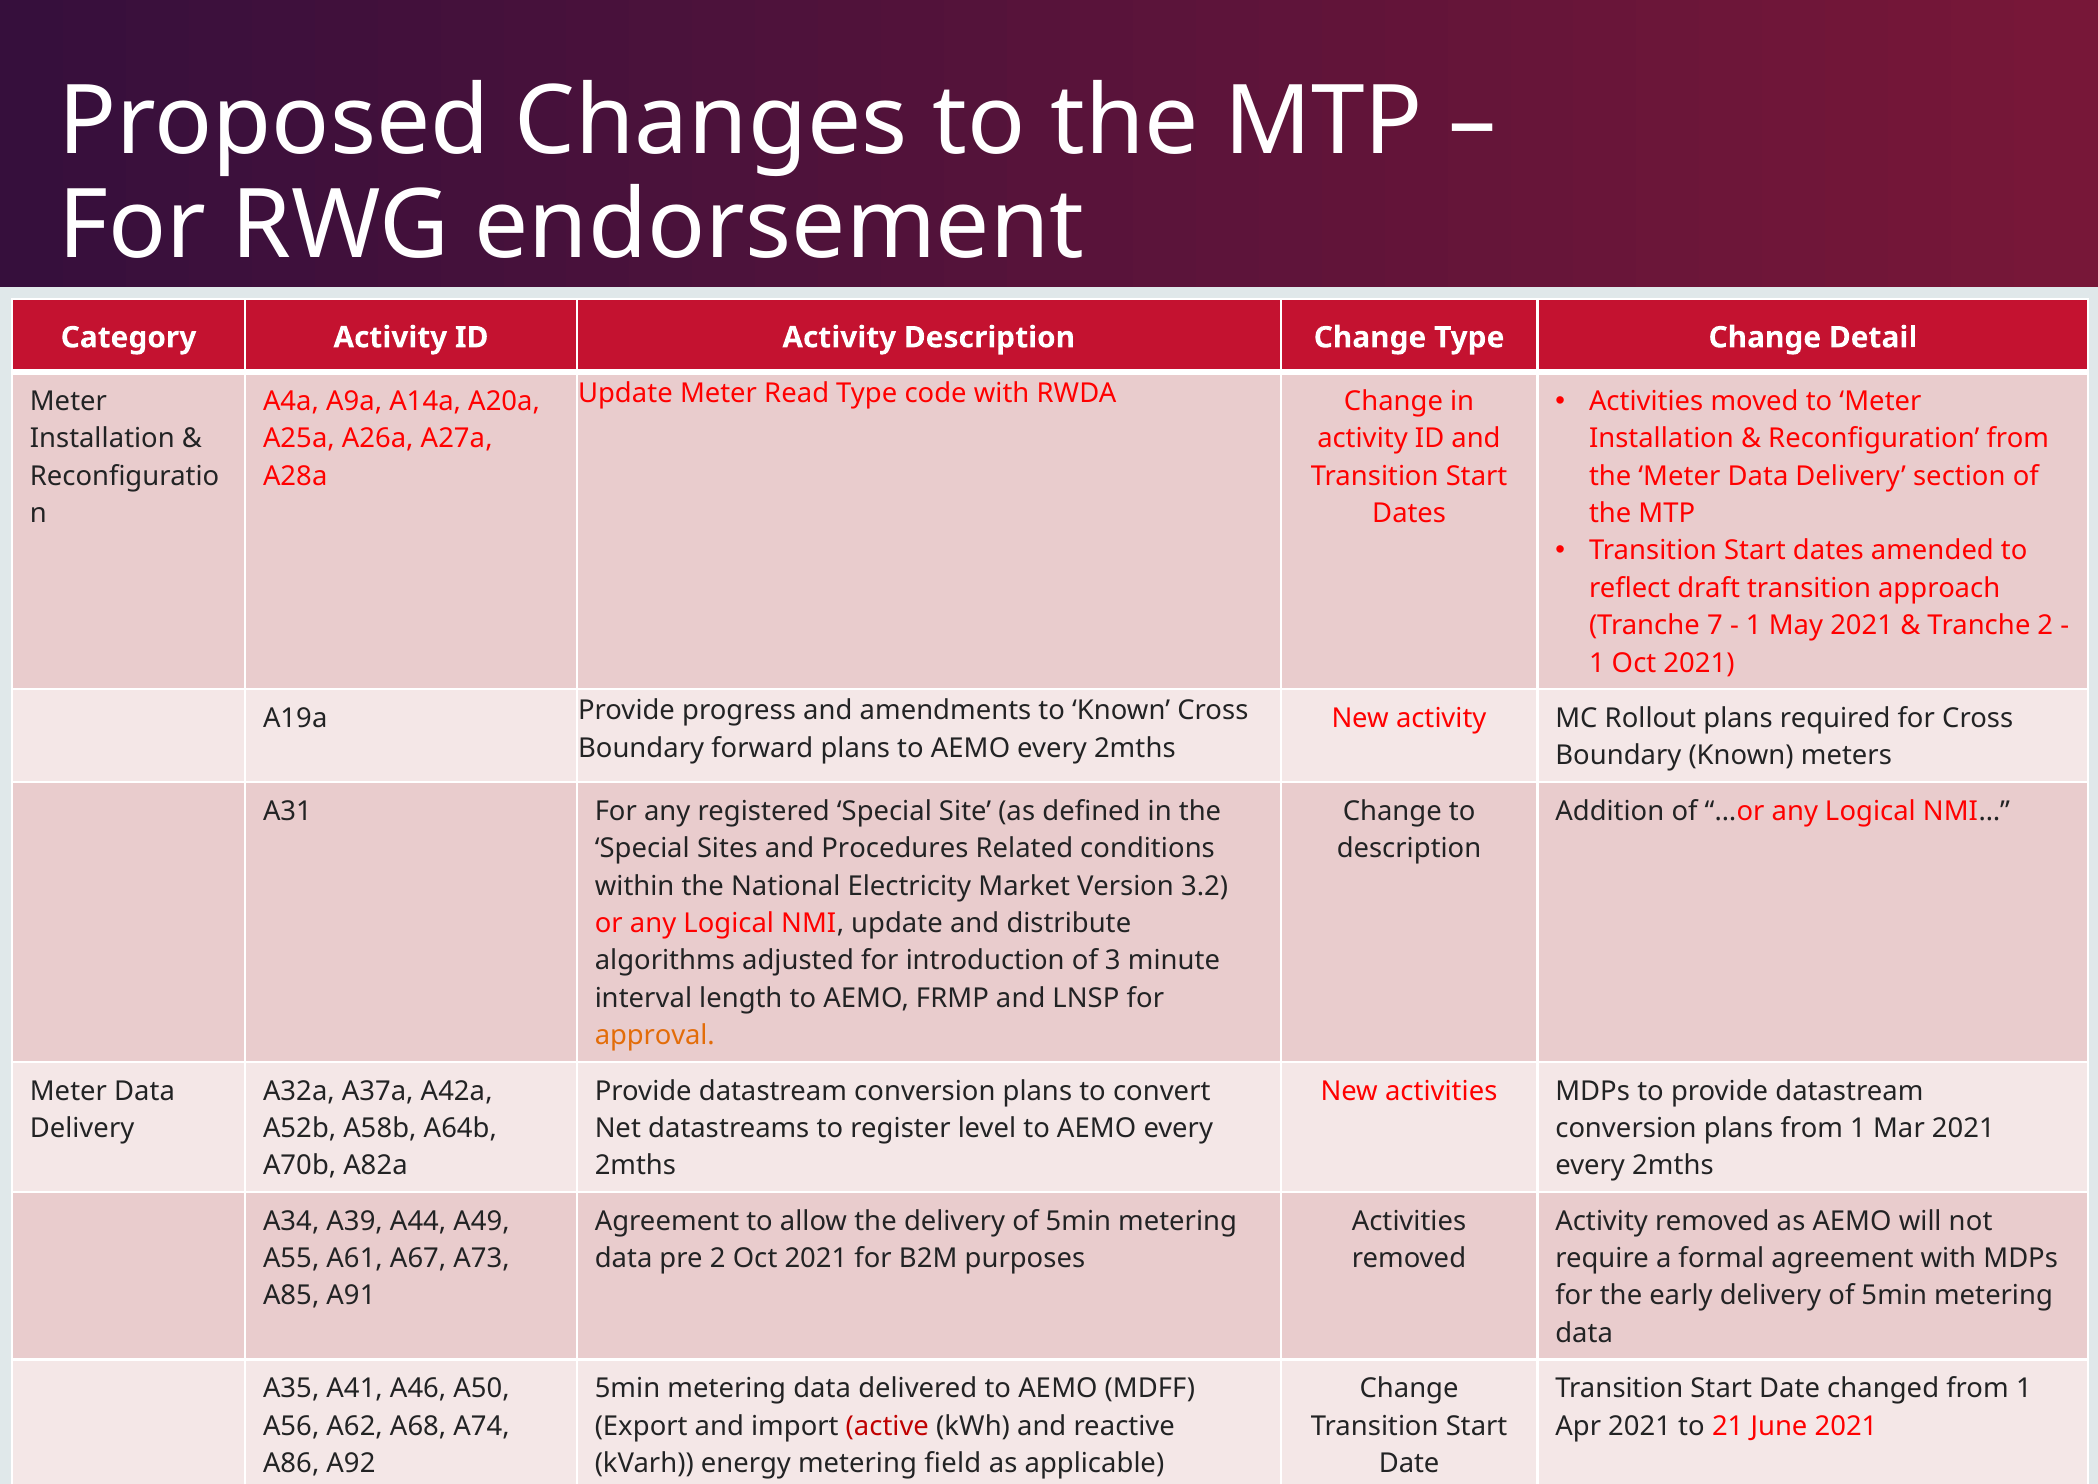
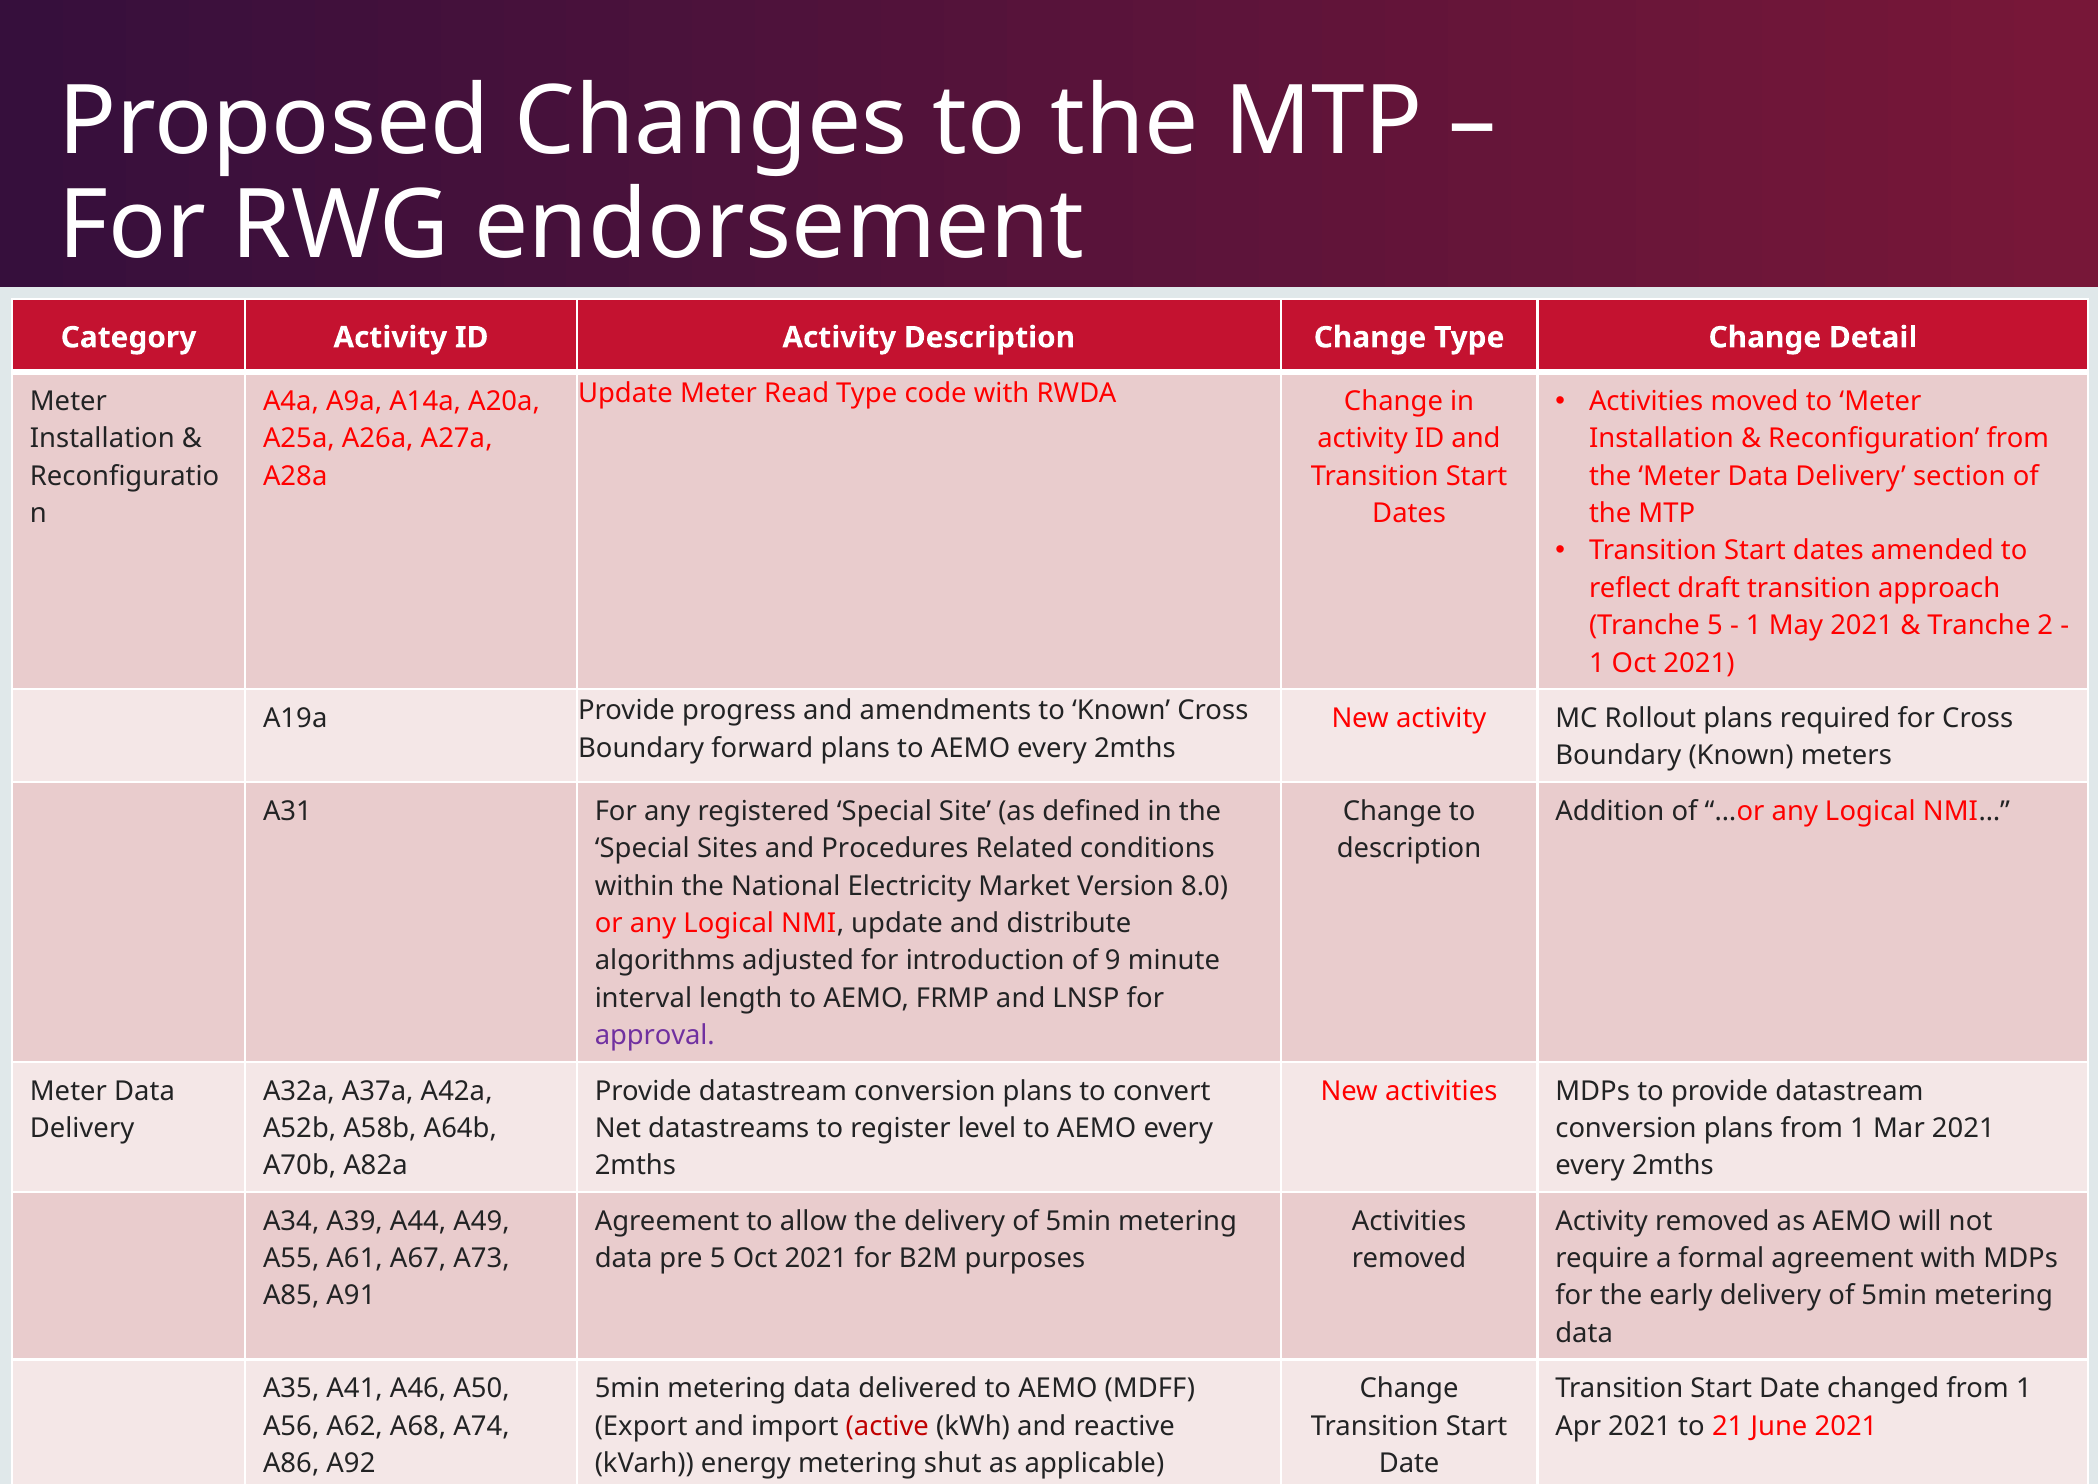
Tranche 7: 7 -> 5
3.2: 3.2 -> 8.0
of 3: 3 -> 9
approval colour: orange -> purple
pre 2: 2 -> 5
field: field -> shut
